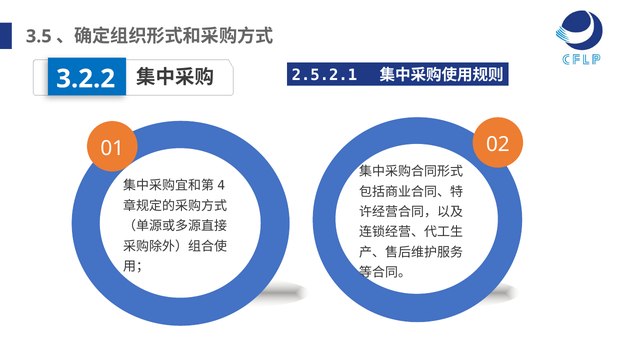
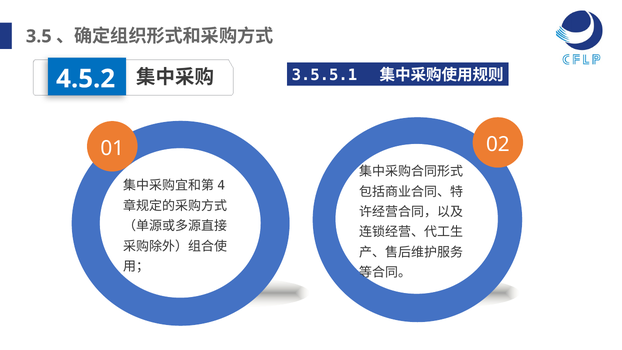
2.5.2.1: 2.5.2.1 -> 3.5.5.1
3.2.2: 3.2.2 -> 4.5.2
